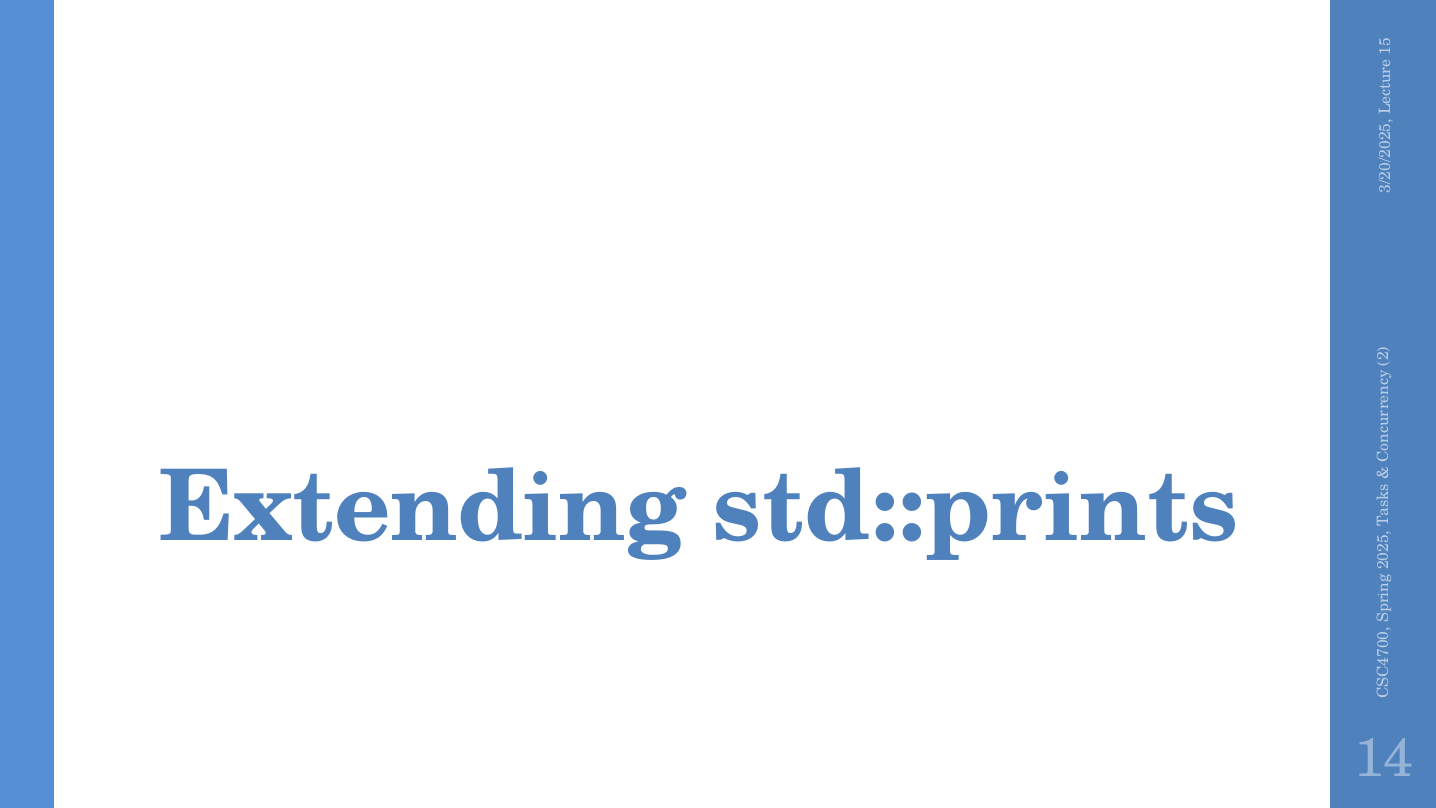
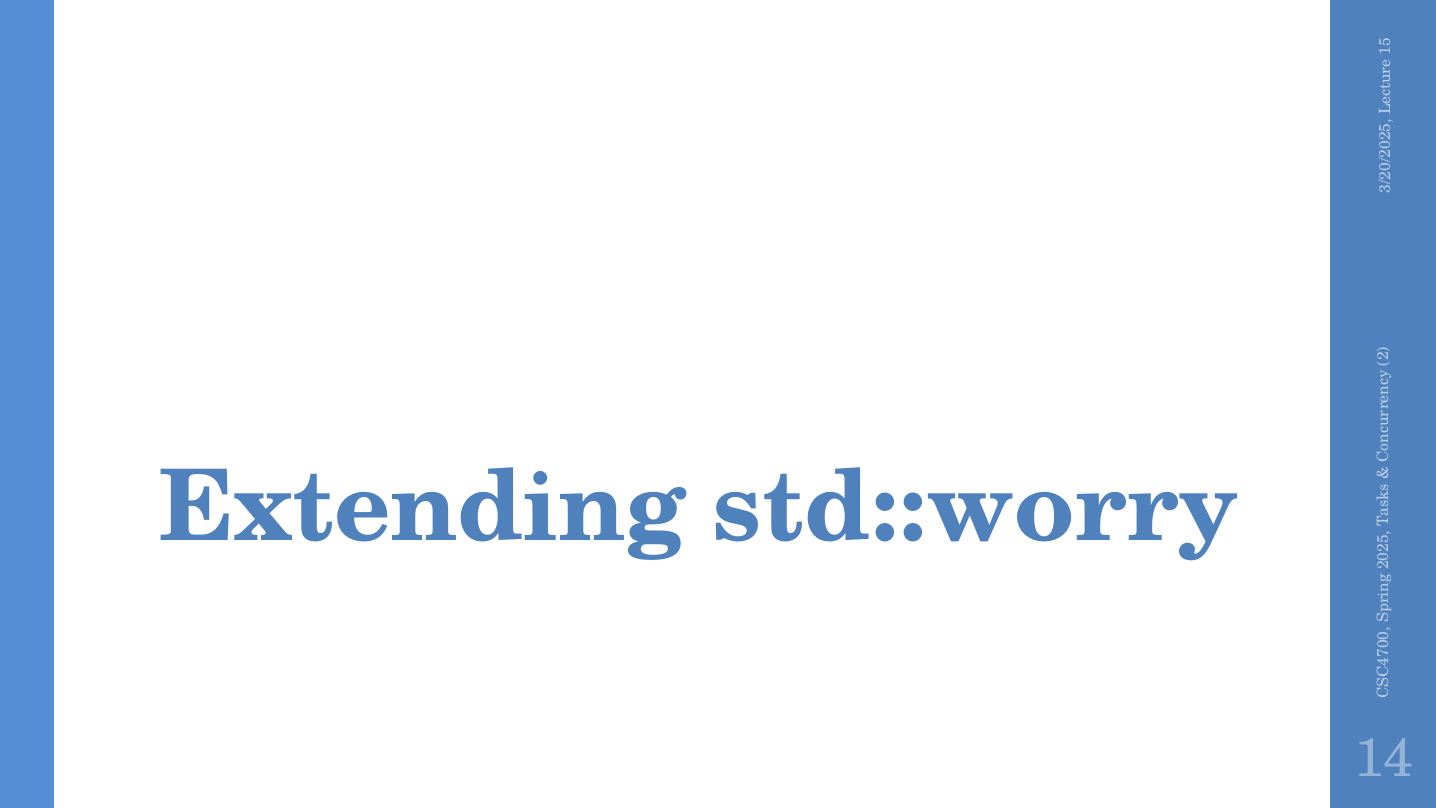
std::prints: std::prints -> std::worry
